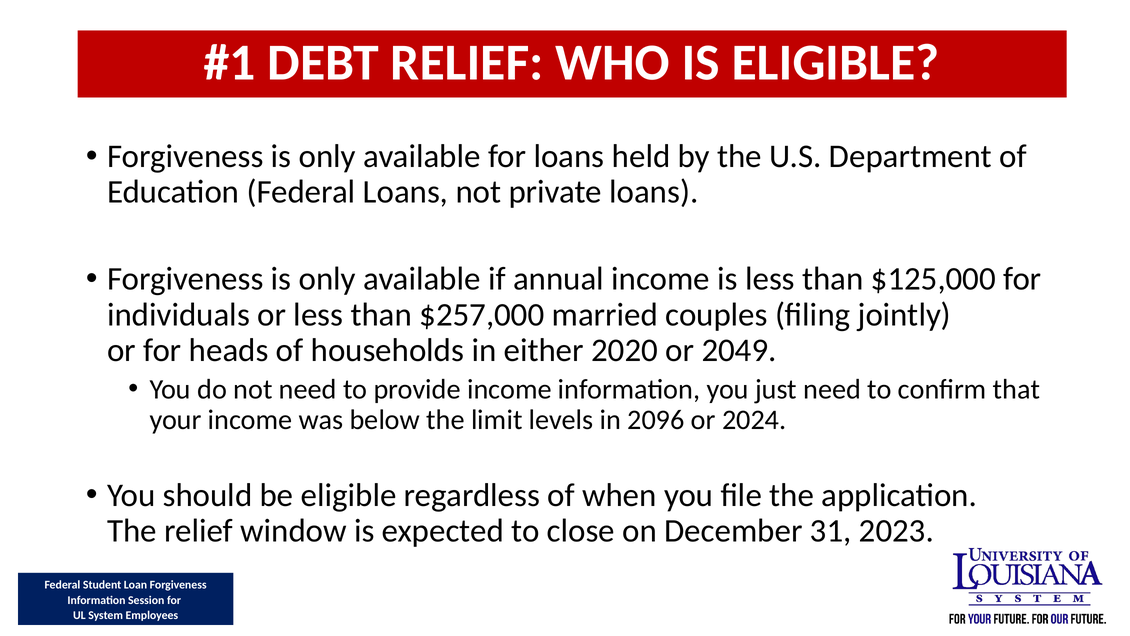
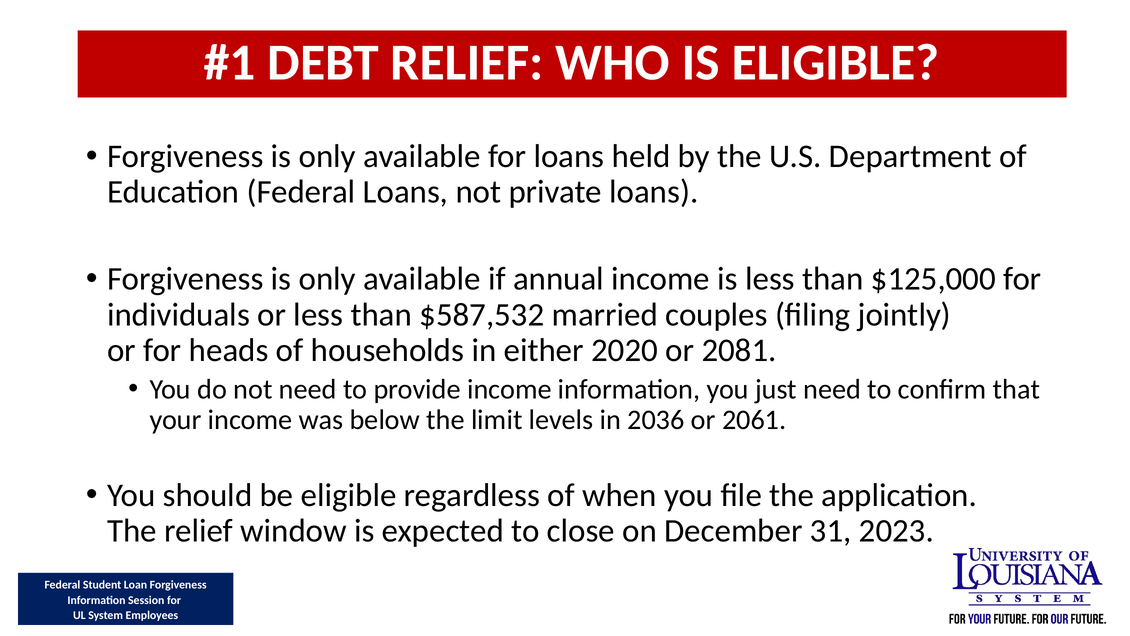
$257,000: $257,000 -> $587,532
2049: 2049 -> 2081
2096: 2096 -> 2036
2024: 2024 -> 2061
